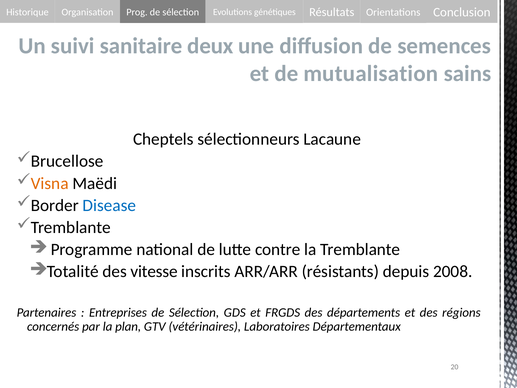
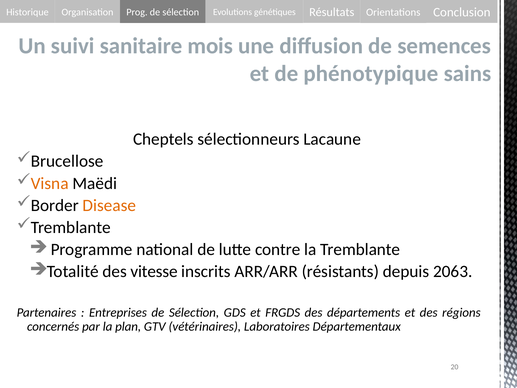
deux: deux -> mois
mutualisation: mutualisation -> phénotypique
Disease colour: blue -> orange
2008: 2008 -> 2063
